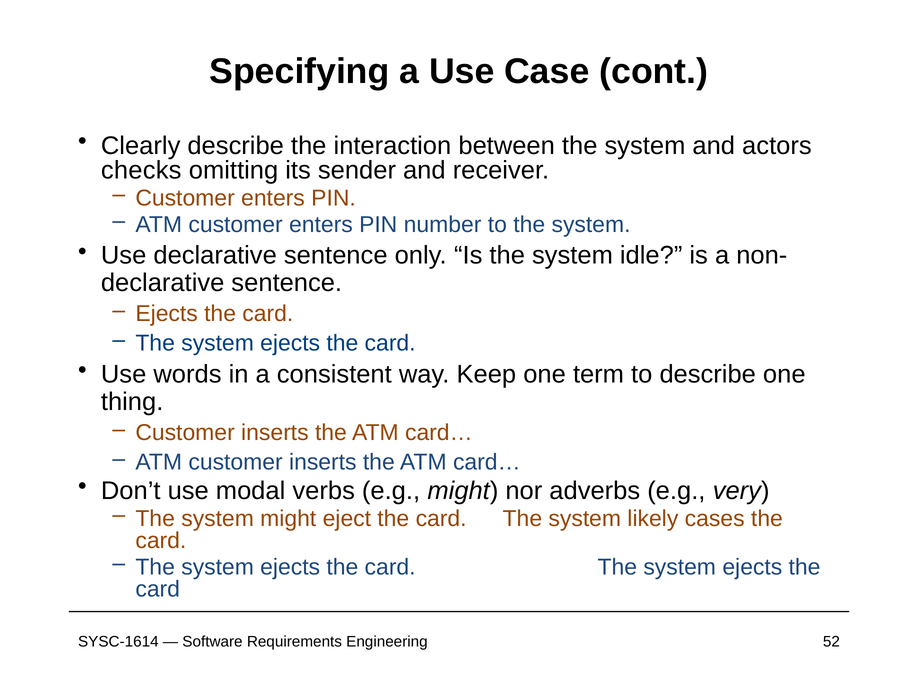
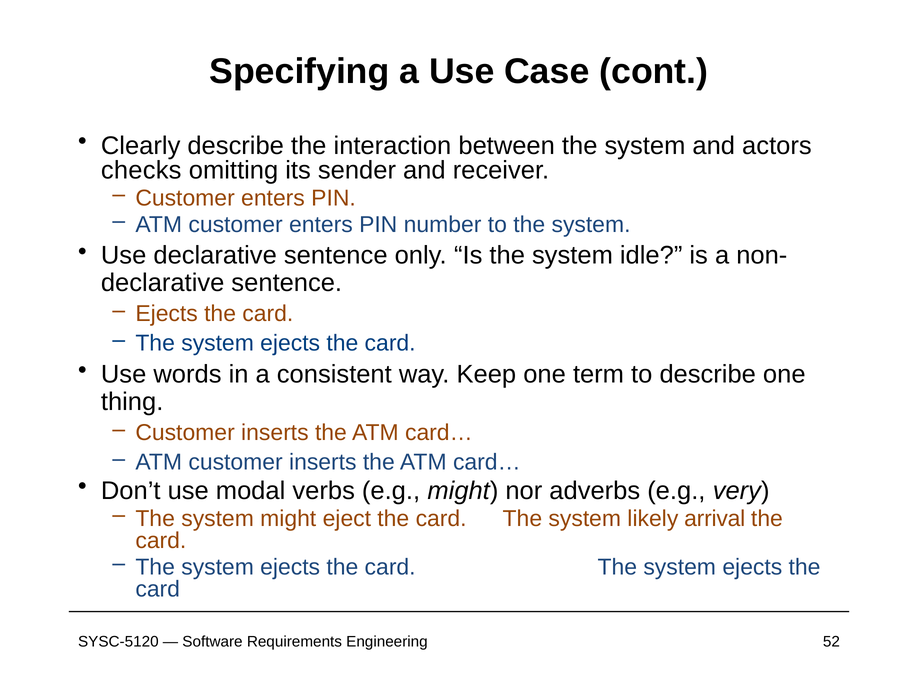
cases: cases -> arrival
SYSC-1614: SYSC-1614 -> SYSC-5120
